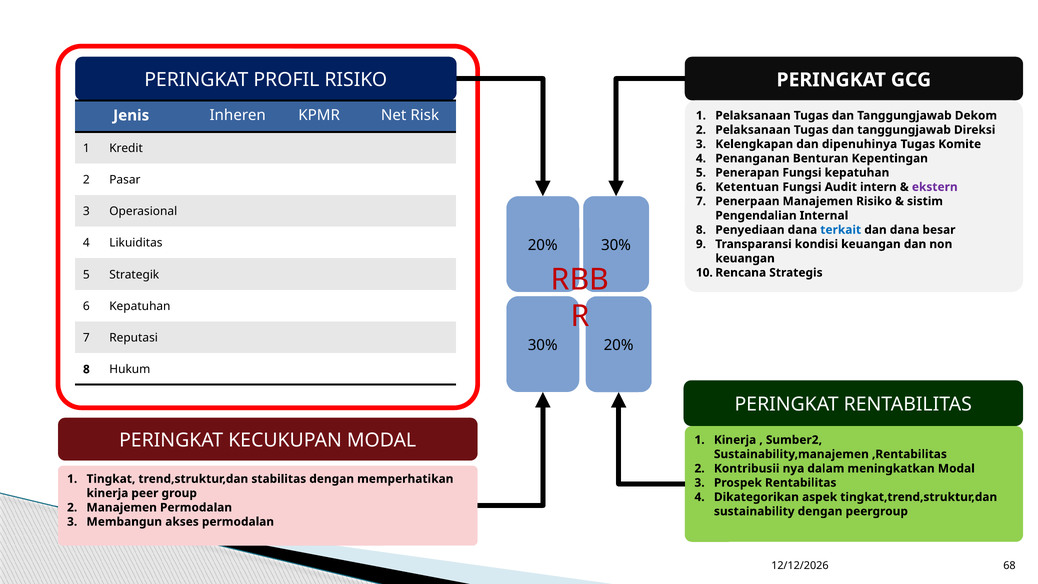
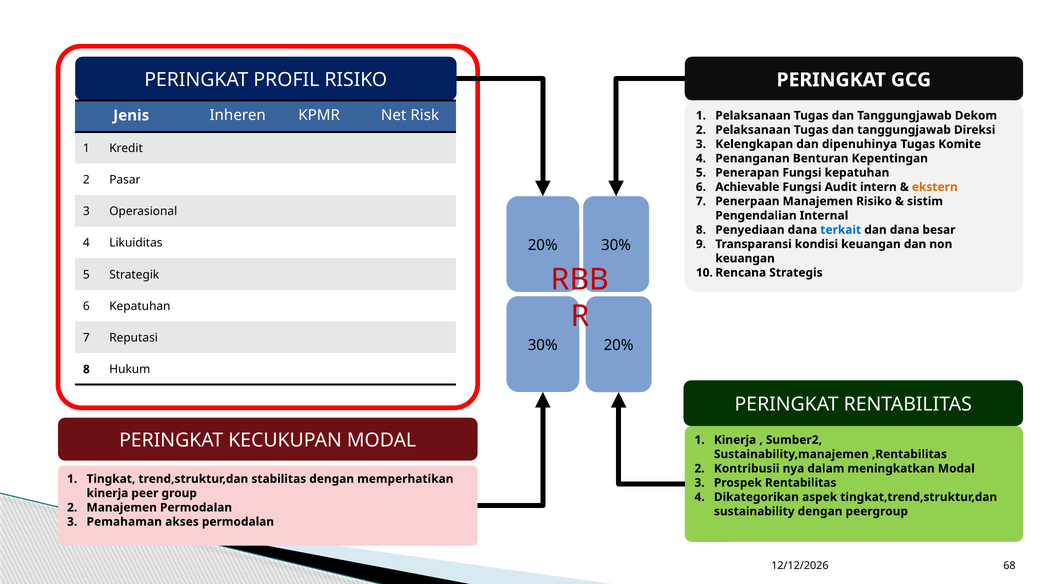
Ketentuan: Ketentuan -> Achievable
ekstern colour: purple -> orange
Membangun: Membangun -> Pemahaman
